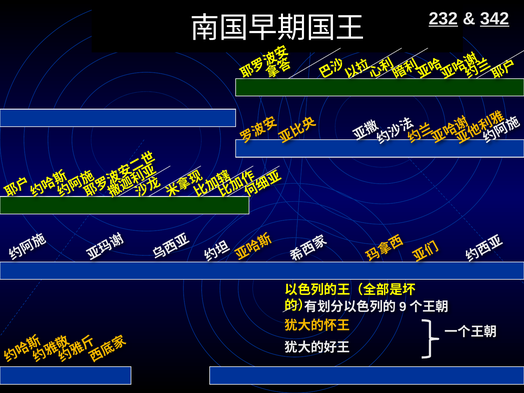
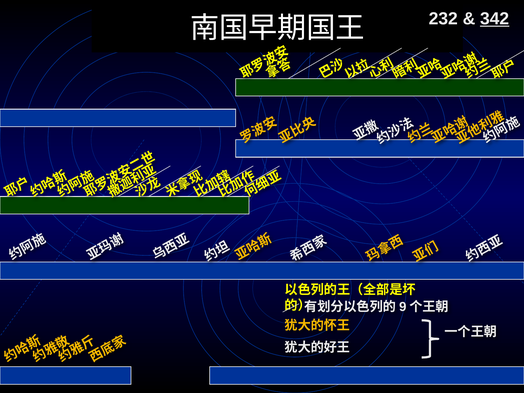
232 underline: present -> none
